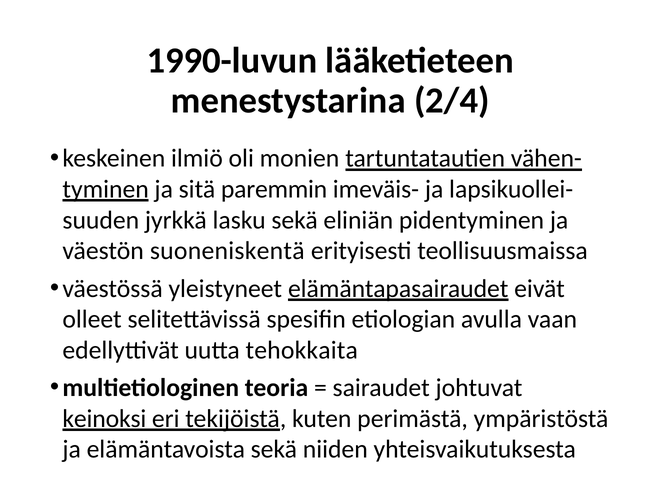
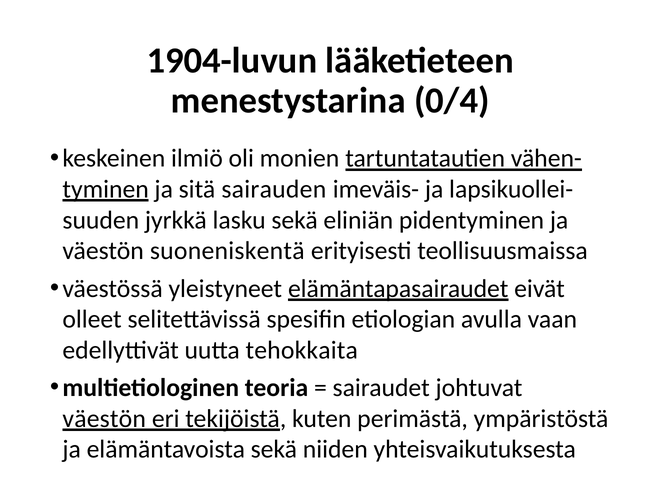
1990-luvun: 1990-luvun -> 1904-luvun
2/4: 2/4 -> 0/4
paremmin: paremmin -> sairauden
keinoksi at (104, 418): keinoksi -> väestön
